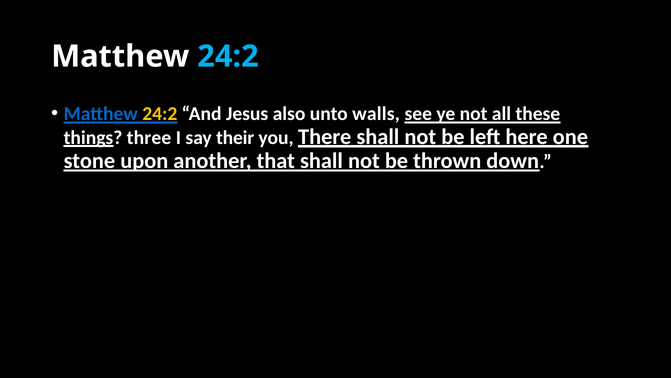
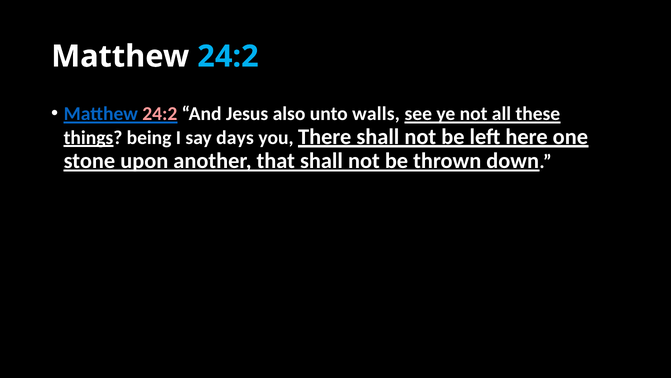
24:2 at (160, 114) colour: yellow -> pink
three: three -> being
their: their -> days
